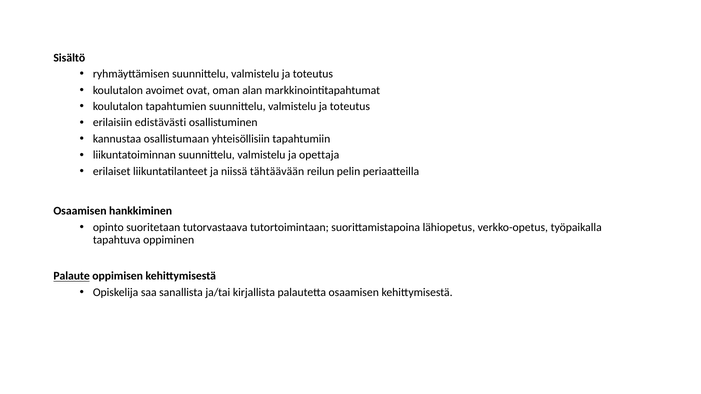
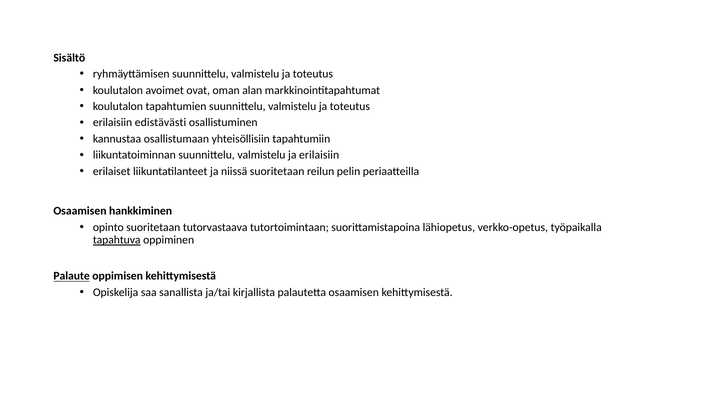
ja opettaja: opettaja -> erilaisiin
niissä tähtäävään: tähtäävään -> suoritetaan
tapahtuva underline: none -> present
